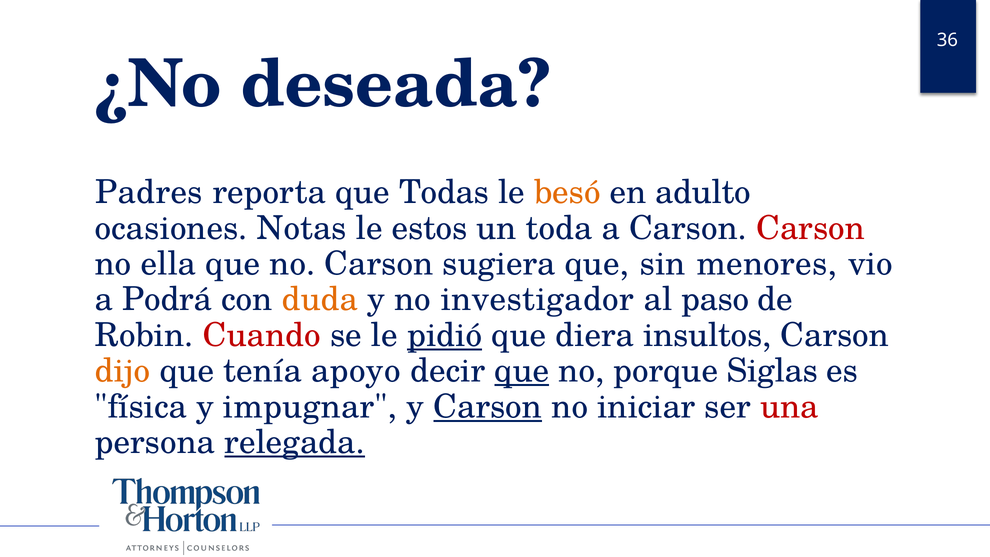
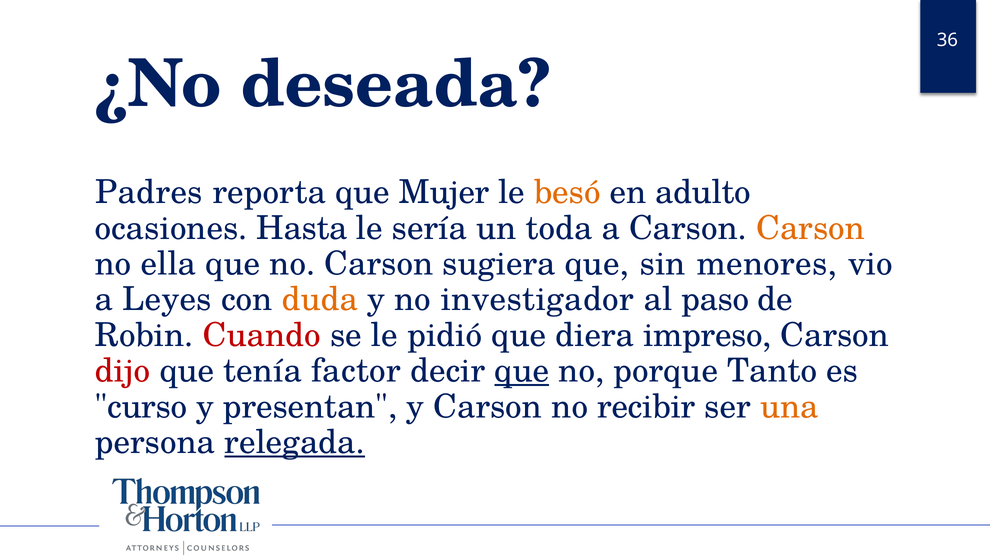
Todas: Todas -> Mujer
Notas: Notas -> Hasta
estos: estos -> sería
Carson at (811, 228) colour: red -> orange
Podrá: Podrá -> Leyes
pidió underline: present -> none
insultos: insultos -> impreso
dijo colour: orange -> red
apoyo: apoyo -> factor
Siglas: Siglas -> Tanto
física: física -> curso
impugnar: impugnar -> presentan
Carson at (488, 407) underline: present -> none
iniciar: iniciar -> recibir
una colour: red -> orange
